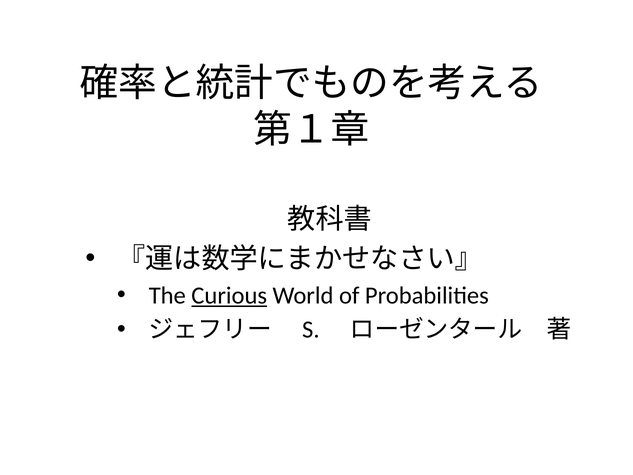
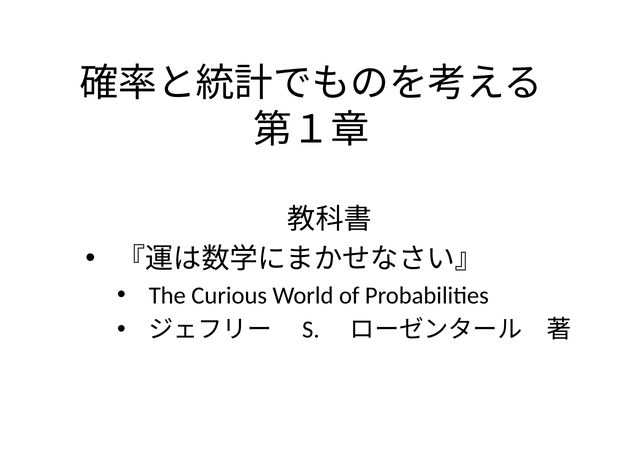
Curious underline: present -> none
